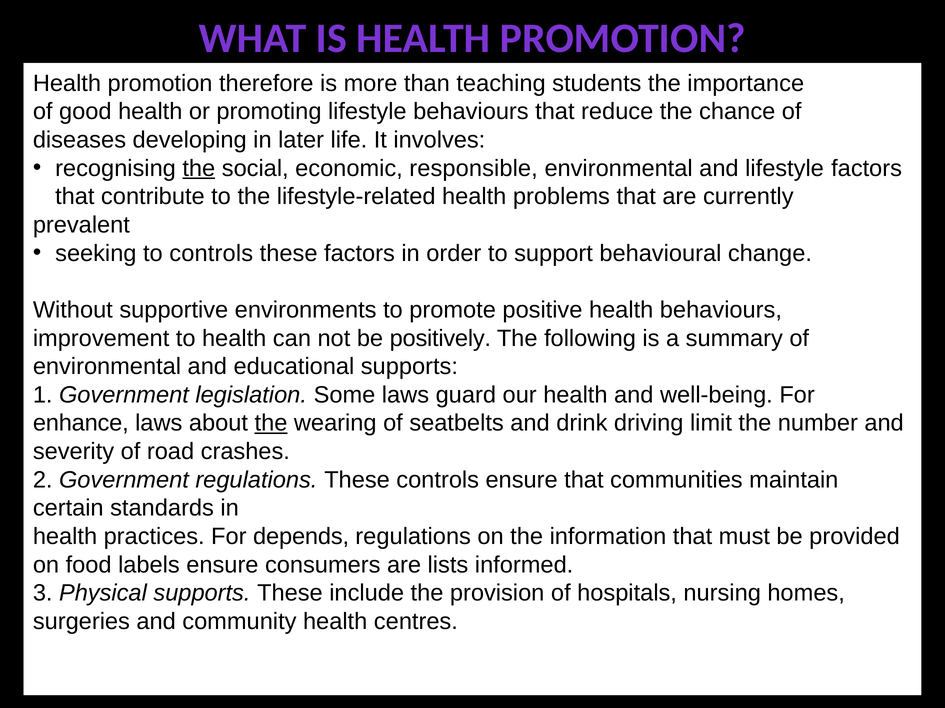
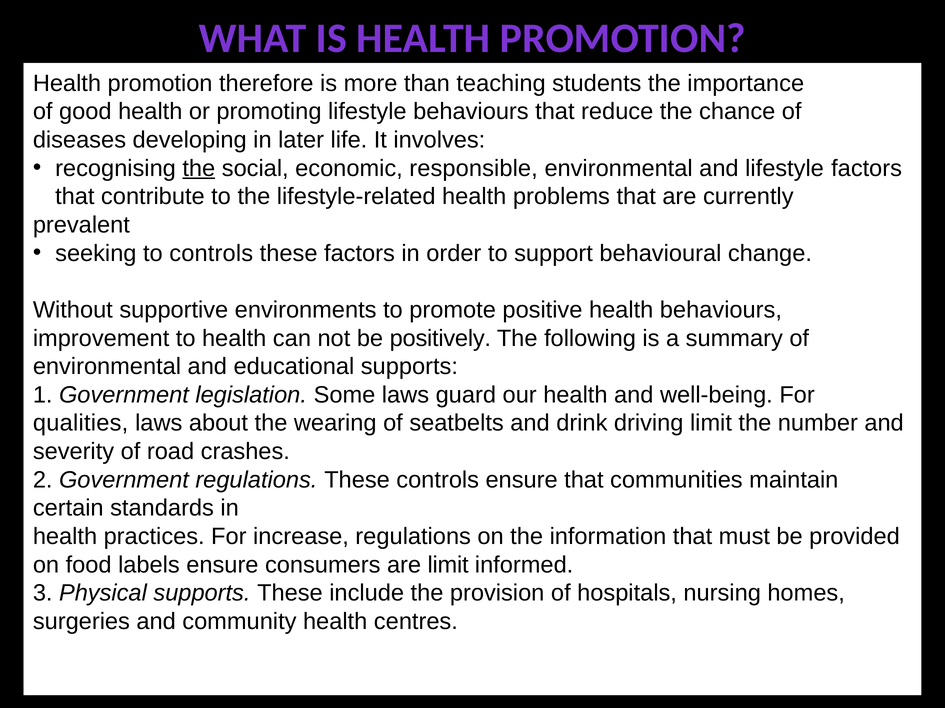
enhance: enhance -> qualities
the at (271, 424) underline: present -> none
depends: depends -> increase
are lists: lists -> limit
